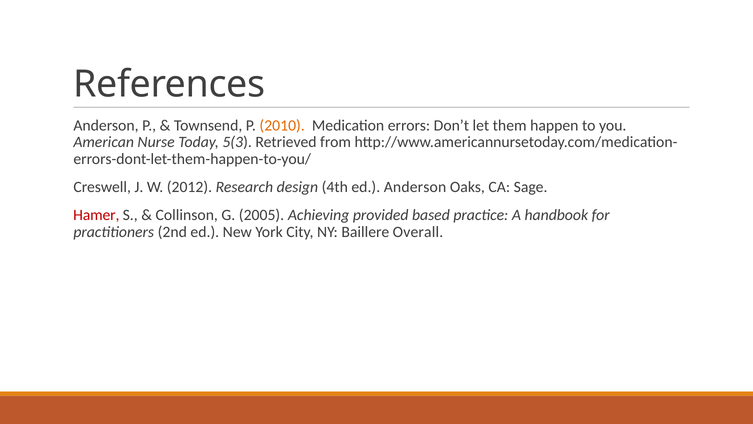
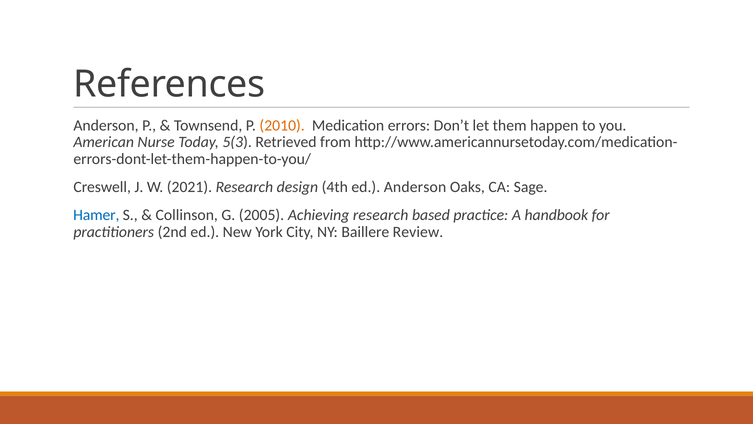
2012: 2012 -> 2021
Hamer colour: red -> blue
Achieving provided: provided -> research
Overall: Overall -> Review
